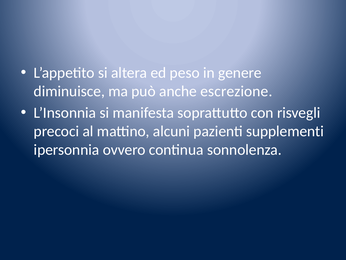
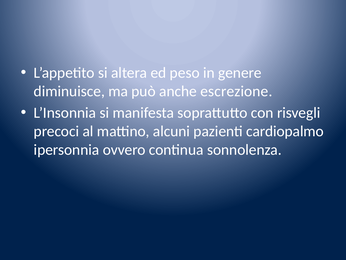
supplementi: supplementi -> cardiopalmo
